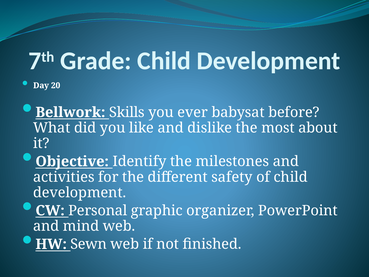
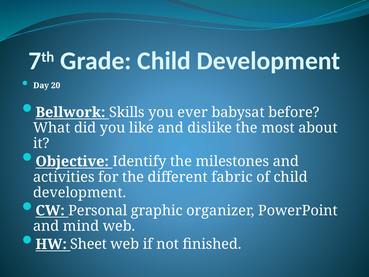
safety: safety -> fabric
Sewn: Sewn -> Sheet
